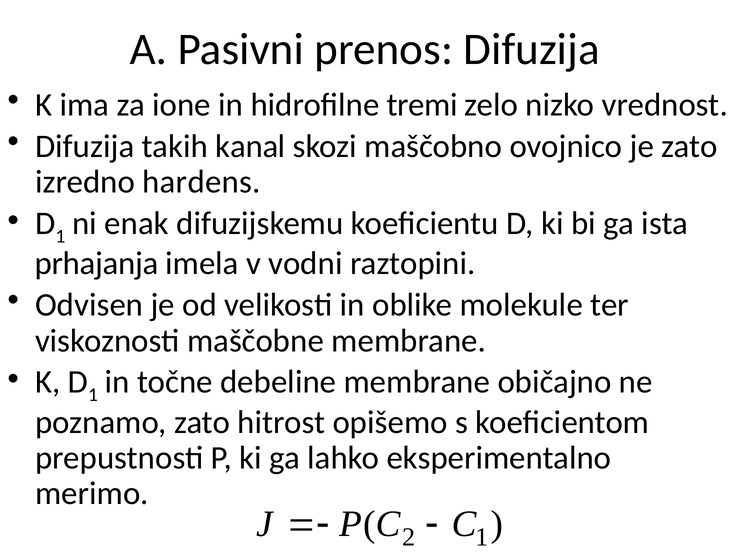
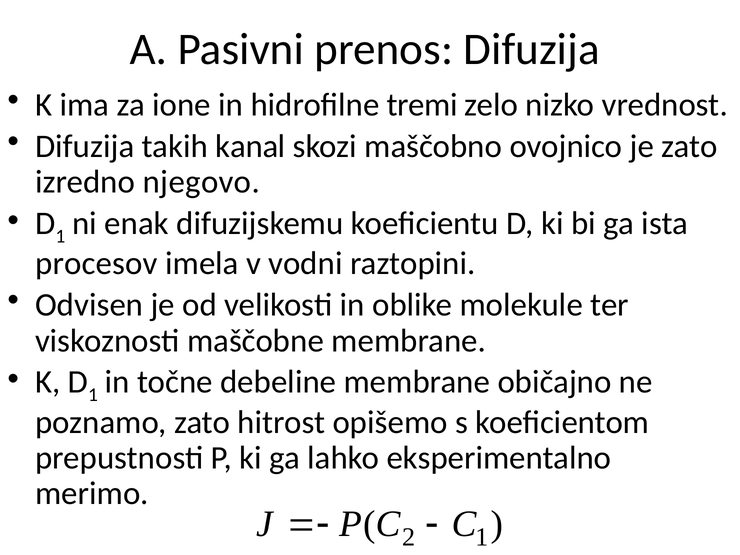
hardens: hardens -> njegovo
prhajanja: prhajanja -> procesov
